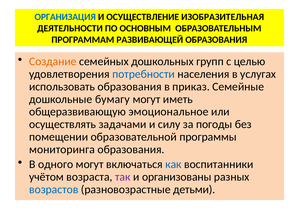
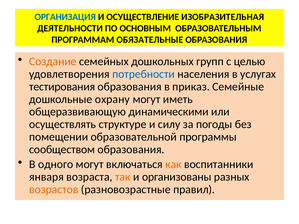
РАЗВИВАЮЩЕЙ: РАЗВИВАЮЩЕЙ -> ОБЯЗАТЕЛЬНЫЕ
использовать: использовать -> тестирования
бумагу: бумагу -> охрану
эмоциональное: эмоциональное -> динамическими
задачами: задачами -> структуре
мониторинга: мониторинга -> сообществом
как colour: blue -> orange
учётом: учётом -> января
так colour: purple -> orange
возрастов colour: blue -> orange
детьми: детьми -> правил
